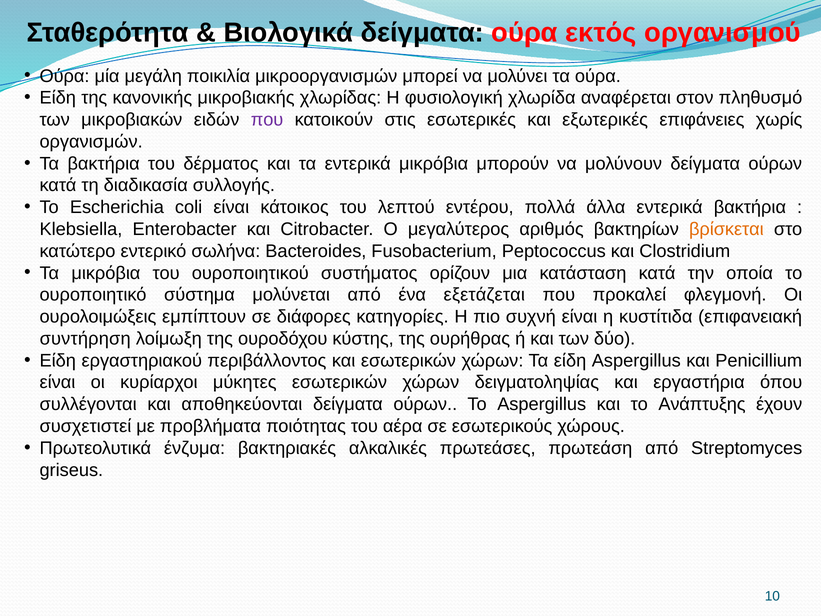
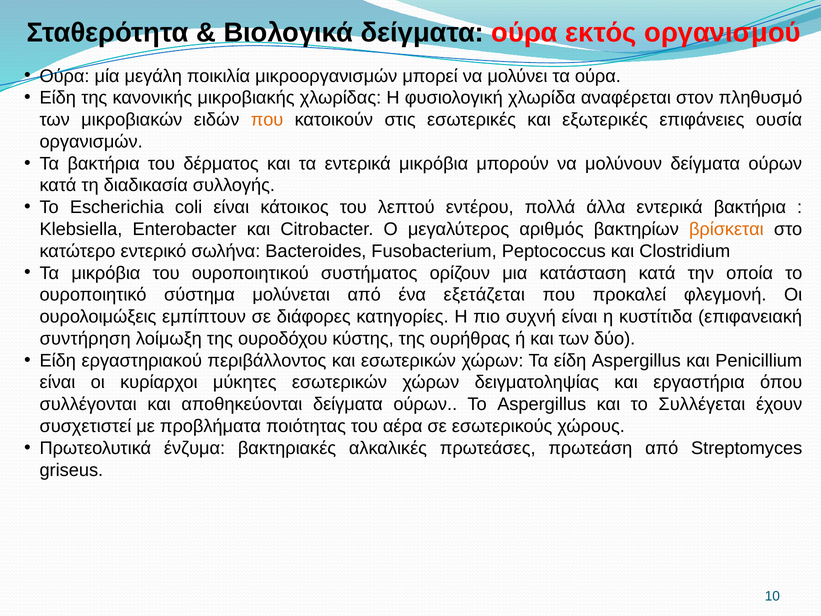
που at (267, 120) colour: purple -> orange
χωρίς: χωρίς -> ουσία
Ανάπτυξης: Ανάπτυξης -> Συλλέγεται
